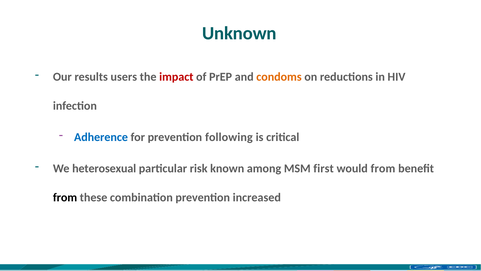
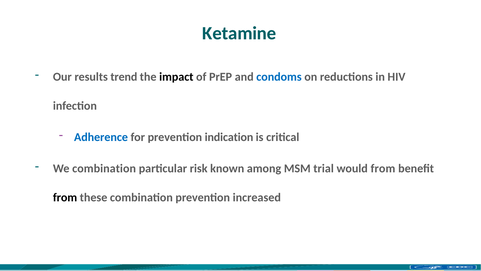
Unknown: Unknown -> Ketamine
users: users -> trend
impact colour: red -> black
condoms colour: orange -> blue
following: following -> indication
We heterosexual: heterosexual -> combination
first: first -> trial
